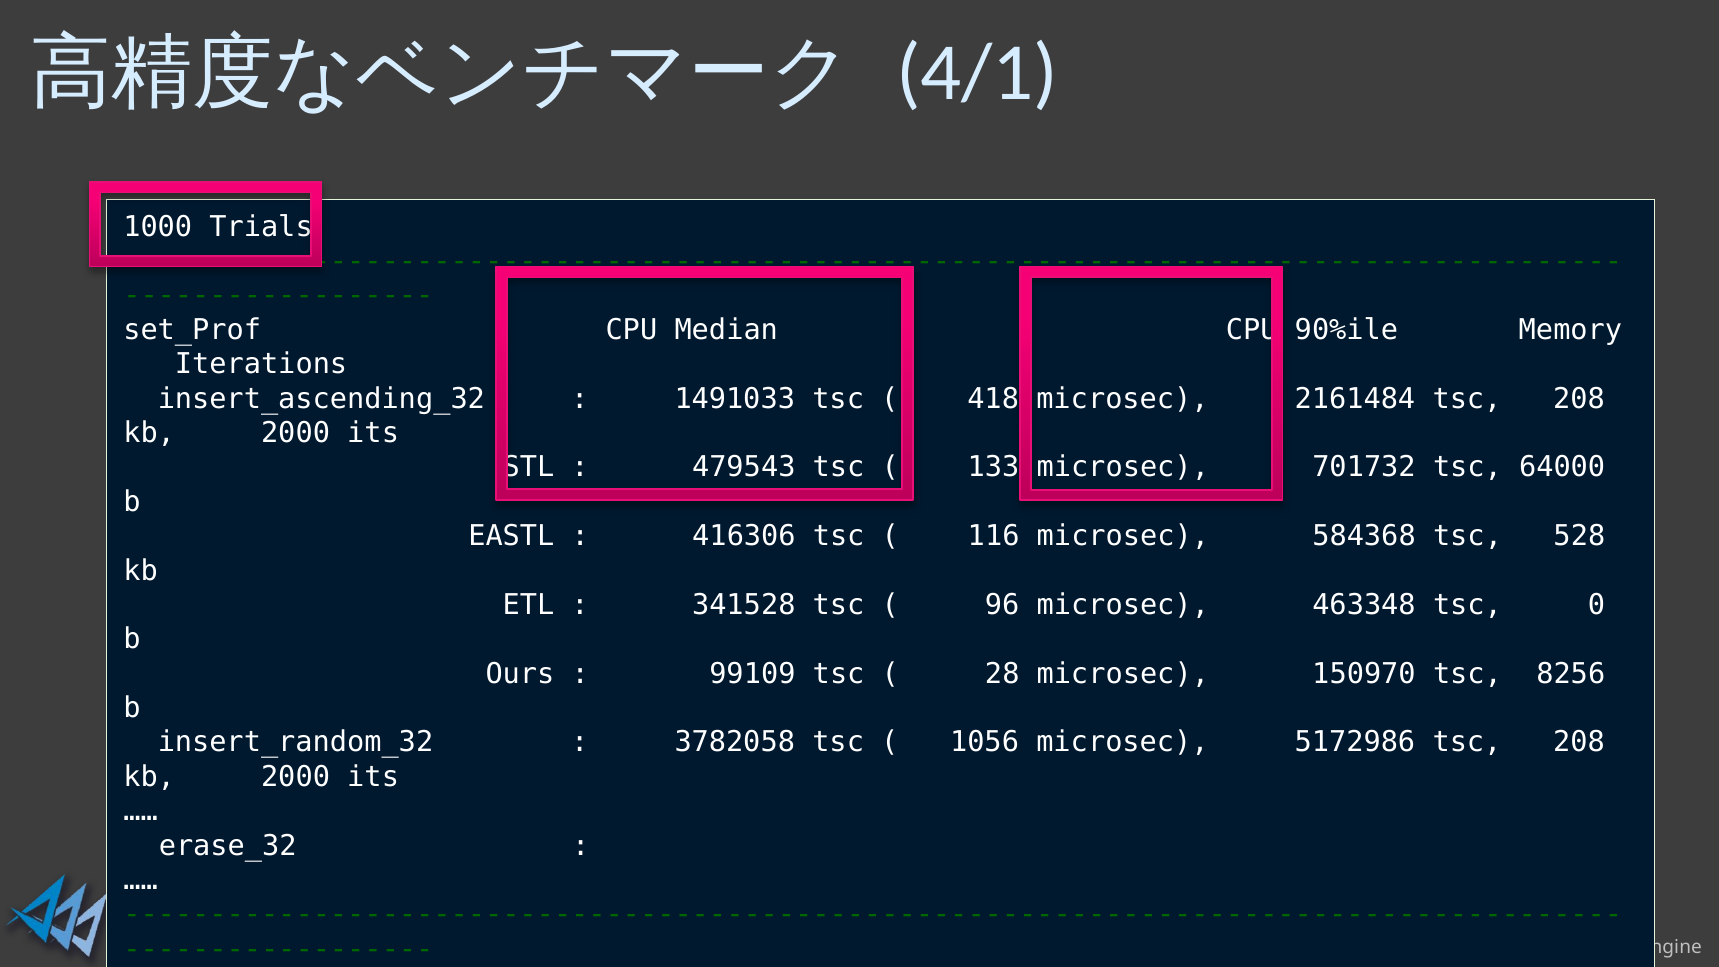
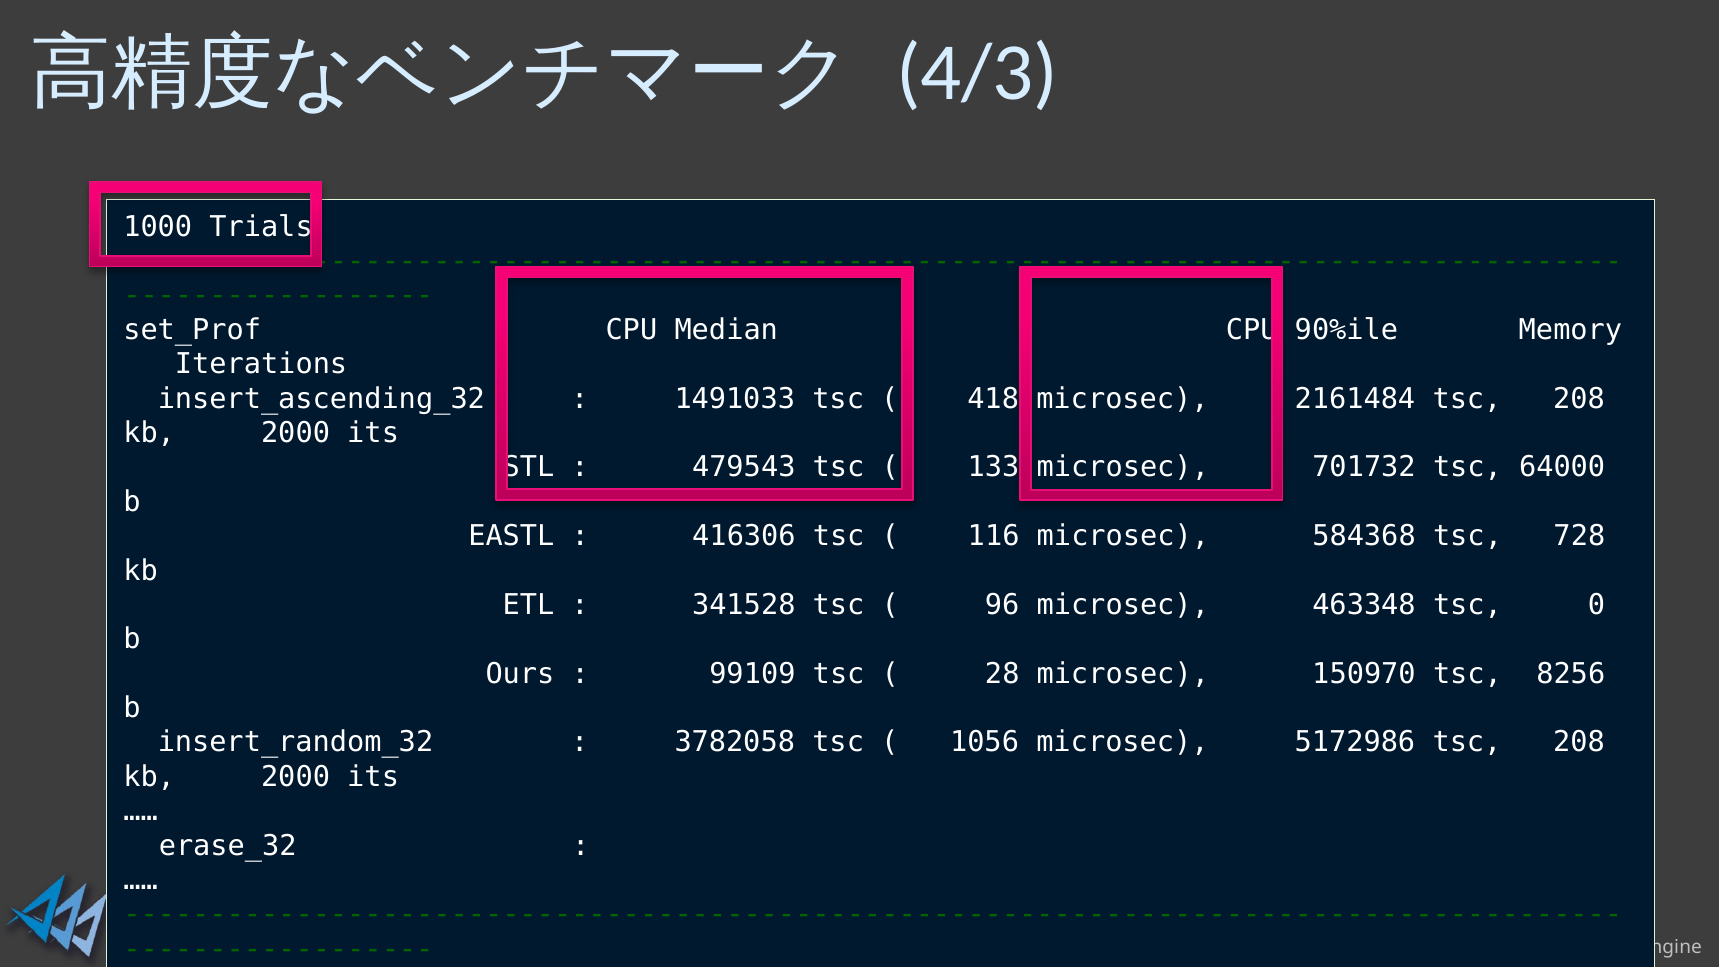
4/1: 4/1 -> 4/3
528: 528 -> 728
